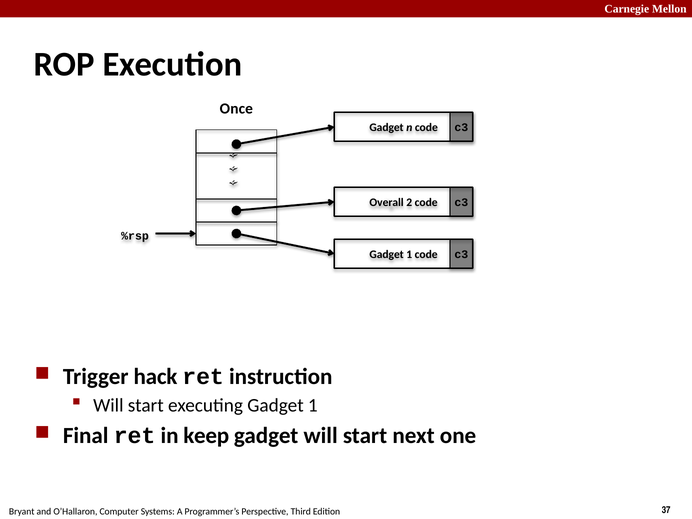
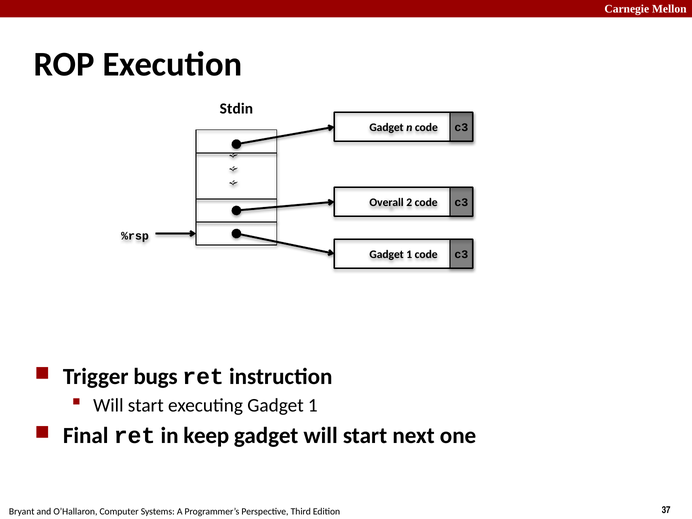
Once: Once -> Stdin
hack: hack -> bugs
